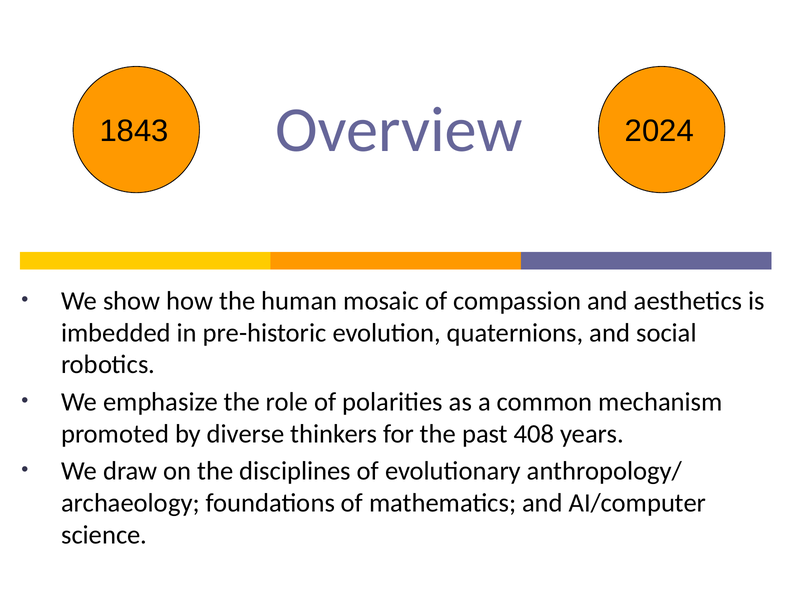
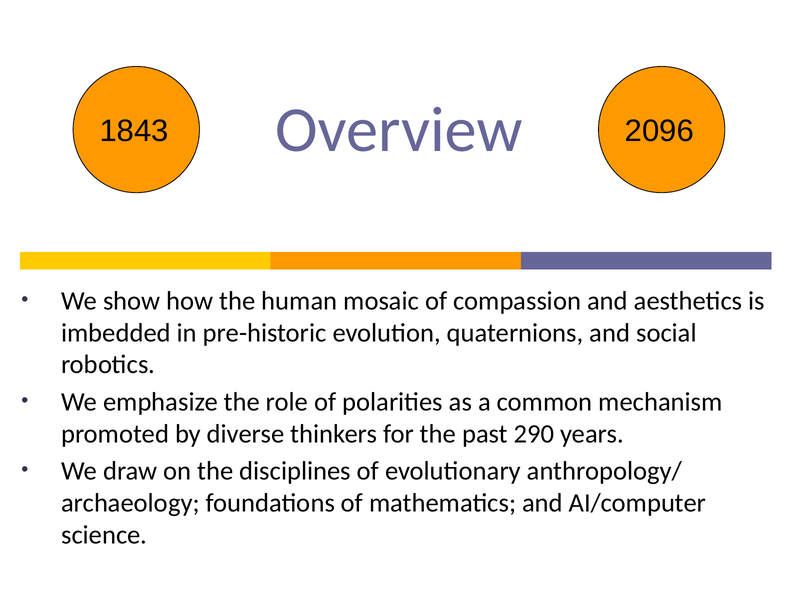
2024: 2024 -> 2096
408: 408 -> 290
